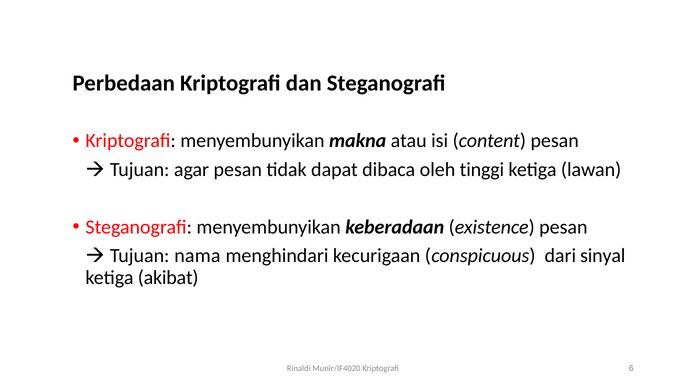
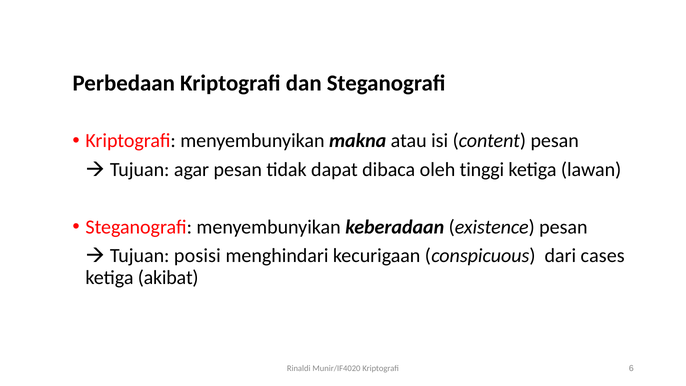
nama: nama -> posisi
sinyal: sinyal -> cases
